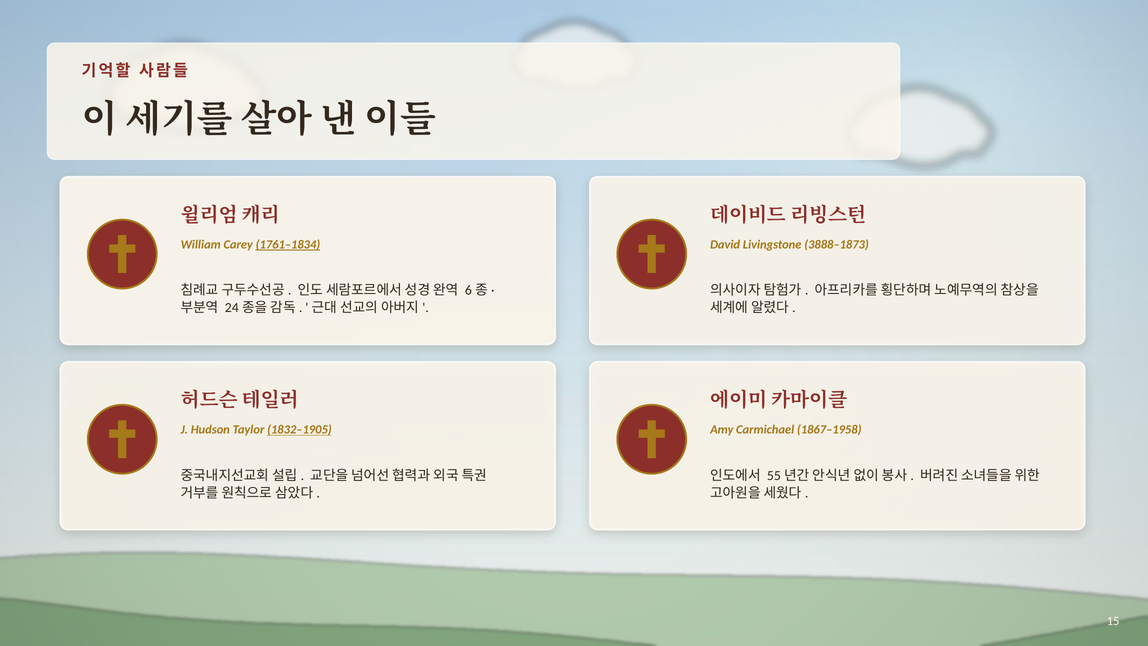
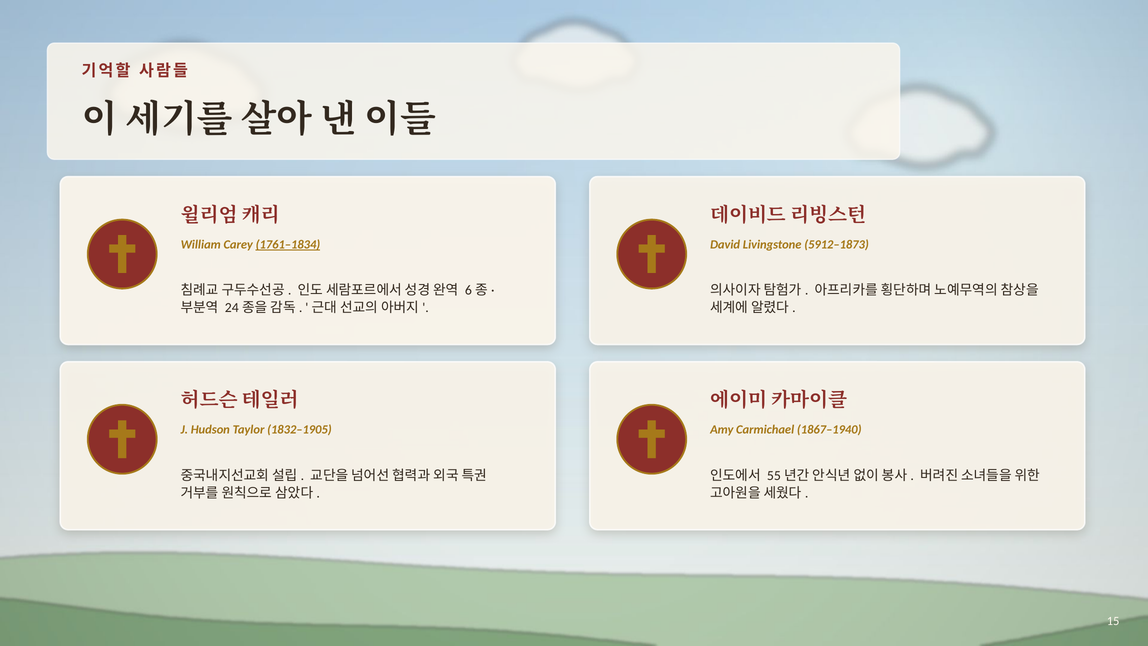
3888–1873: 3888–1873 -> 5912–1873
1832–1905 underline: present -> none
1867–1958: 1867–1958 -> 1867–1940
